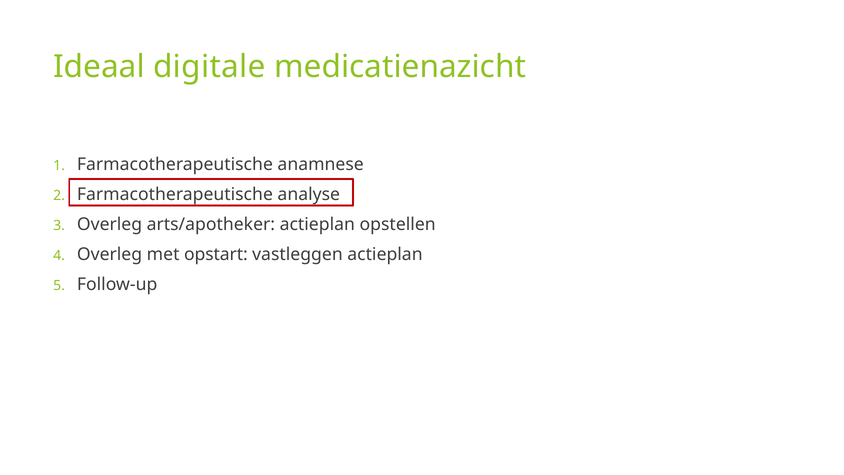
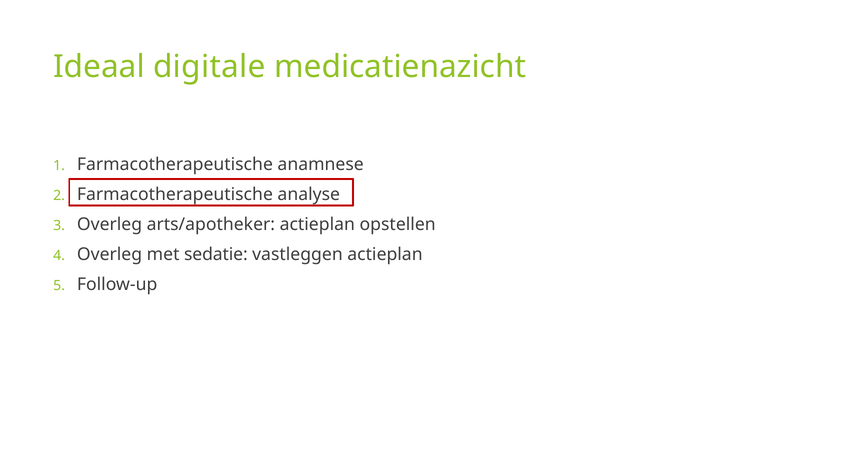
opstart: opstart -> sedatie
